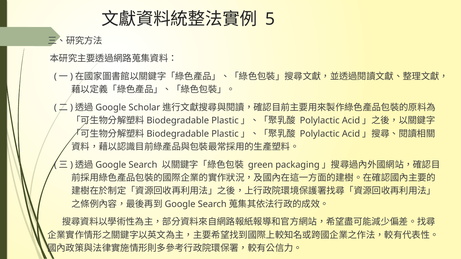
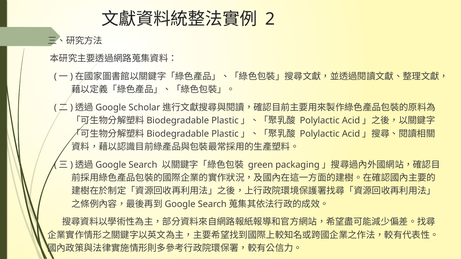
5: 5 -> 2
